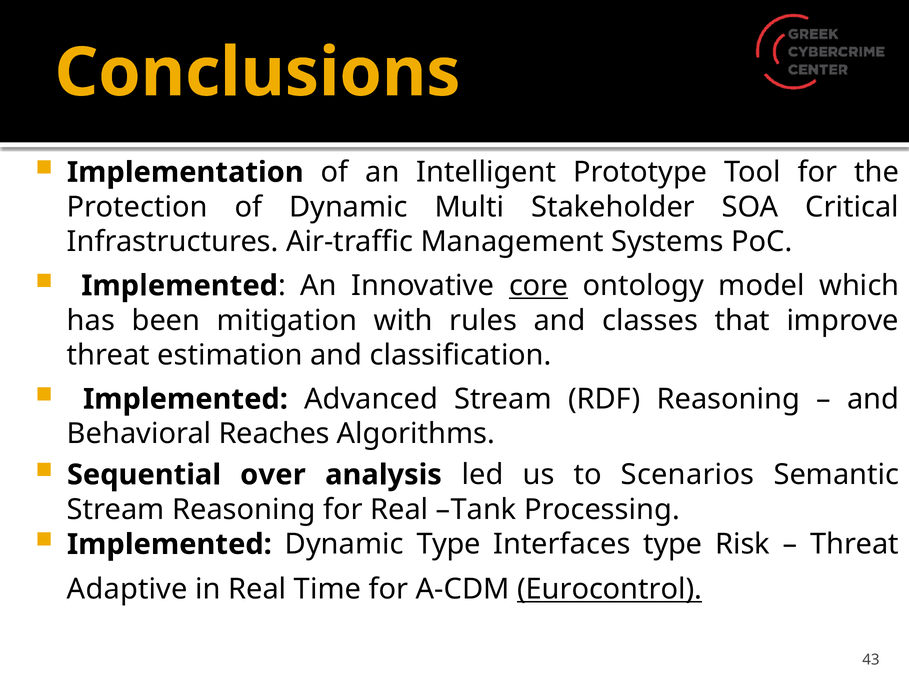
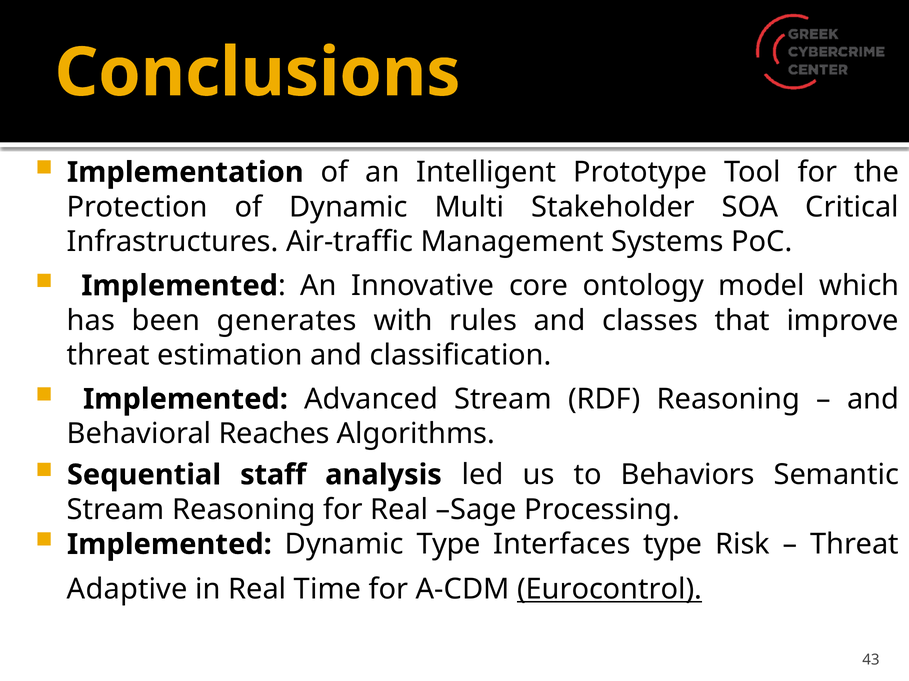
core underline: present -> none
mitigation: mitigation -> generates
over: over -> staff
Scenarios: Scenarios -> Behaviors
Tank: Tank -> Sage
